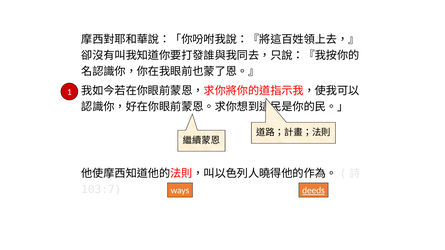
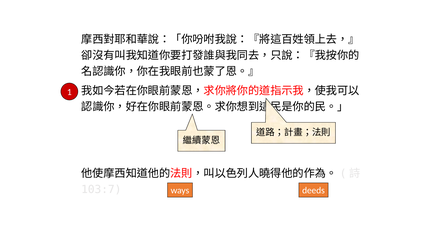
deeds underline: present -> none
